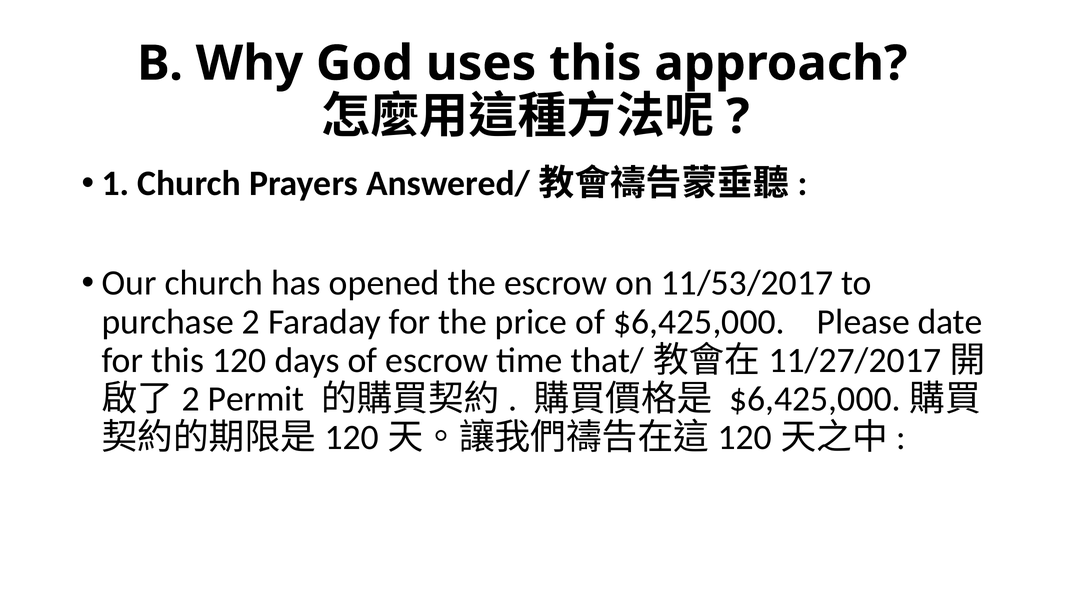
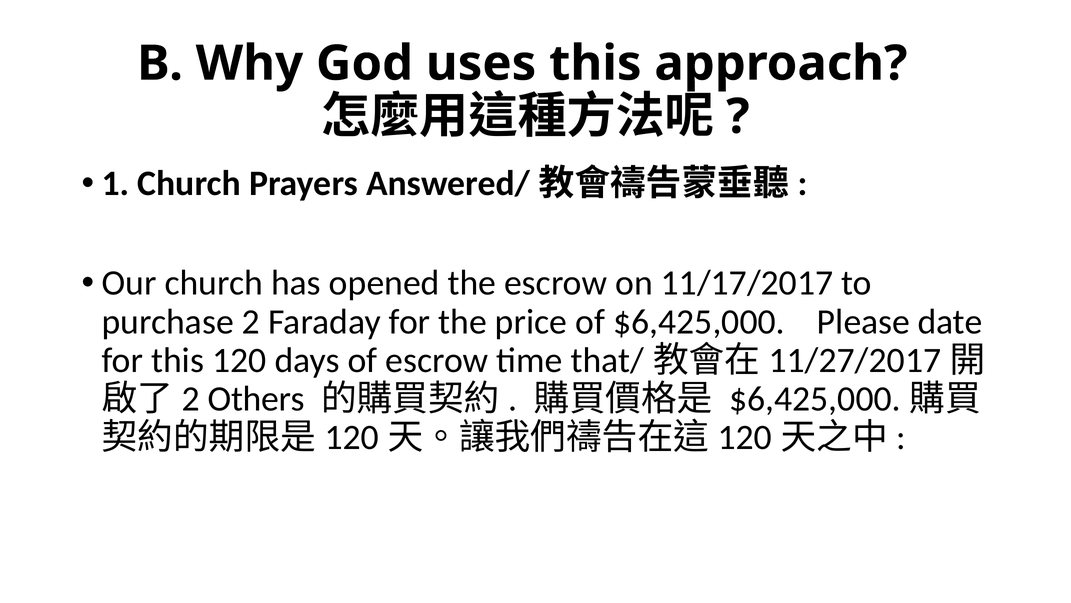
11/53/2017: 11/53/2017 -> 11/17/2017
Permit: Permit -> Others
